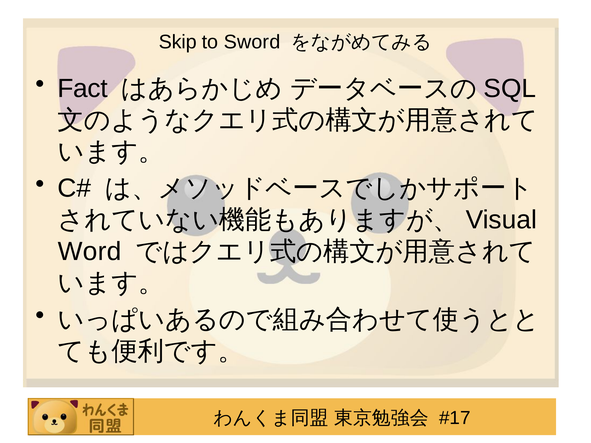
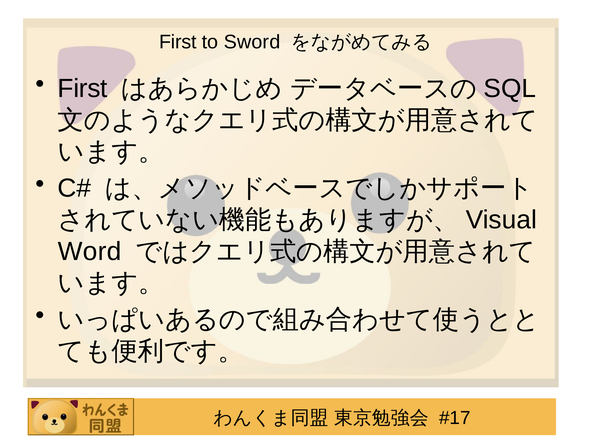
Skip at (178, 42): Skip -> First
Fact at (83, 89): Fact -> First
